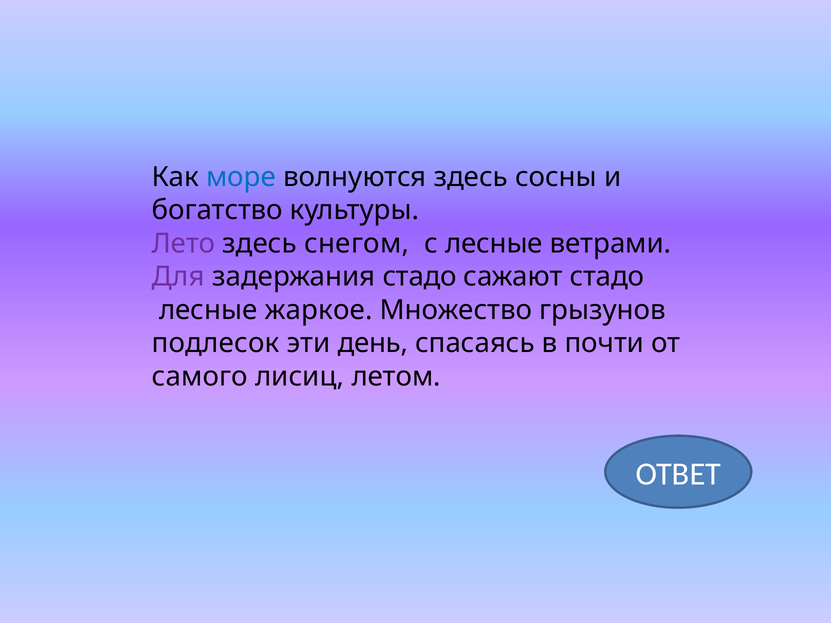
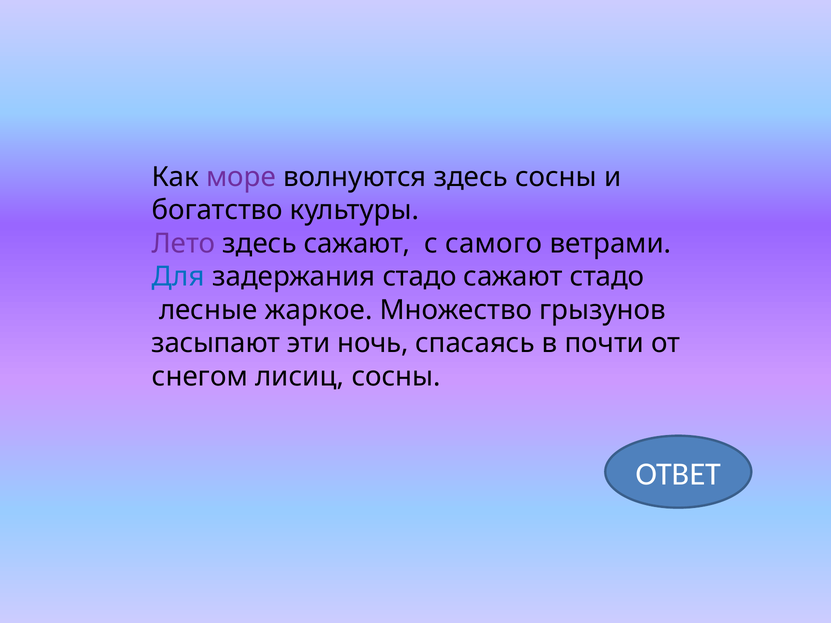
море colour: blue -> purple
здесь снегом: снегом -> сажают
с лесные: лесные -> самого
Для colour: purple -> blue
подлесок: подлесок -> засыпают
день: день -> ночь
самого: самого -> снегом
лисиц летом: летом -> сосны
